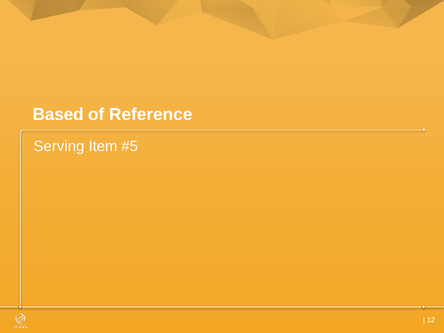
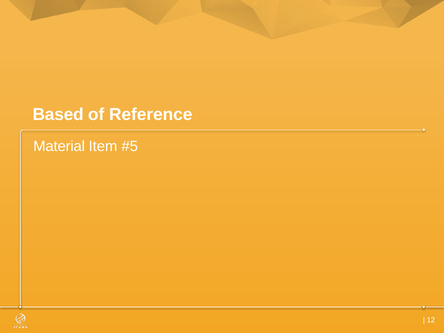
Serving: Serving -> Material
